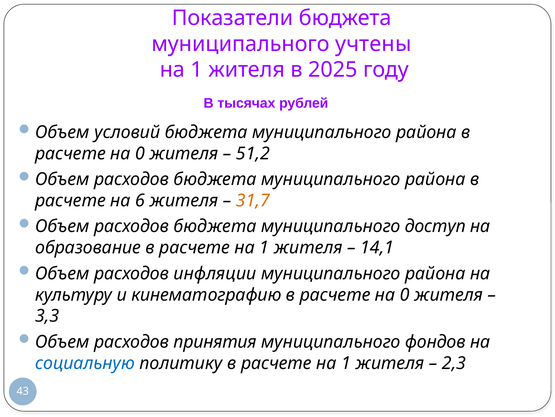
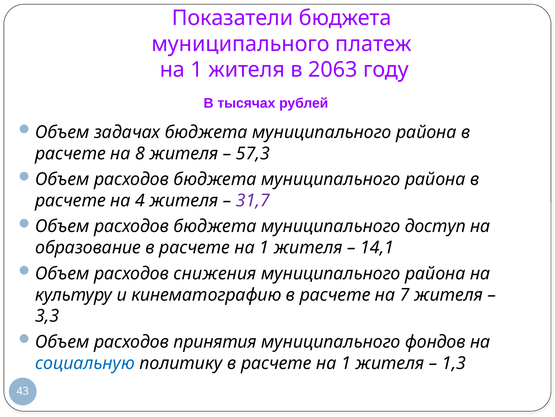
учтены: учтены -> платеж
2025: 2025 -> 2063
условий: условий -> задачах
0 at (140, 153): 0 -> 8
51,2: 51,2 -> 57,3
6: 6 -> 4
31,7 colour: orange -> purple
инфляции: инфляции -> снижения
0 at (405, 294): 0 -> 7
2,3: 2,3 -> 1,3
